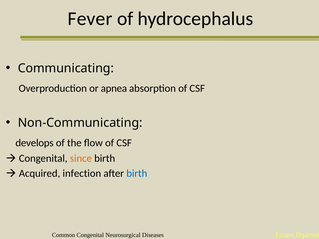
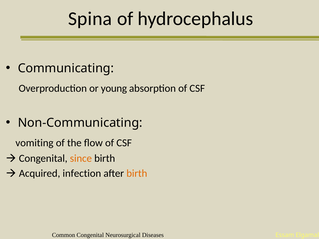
Fever: Fever -> Spina
apnea: apnea -> young
develops: develops -> vomiting
birth at (137, 173) colour: blue -> orange
